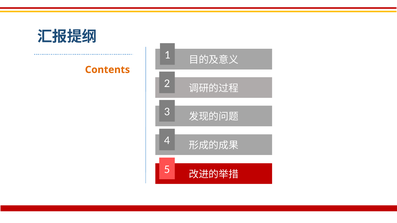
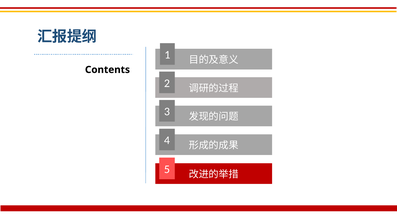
Contents colour: orange -> black
